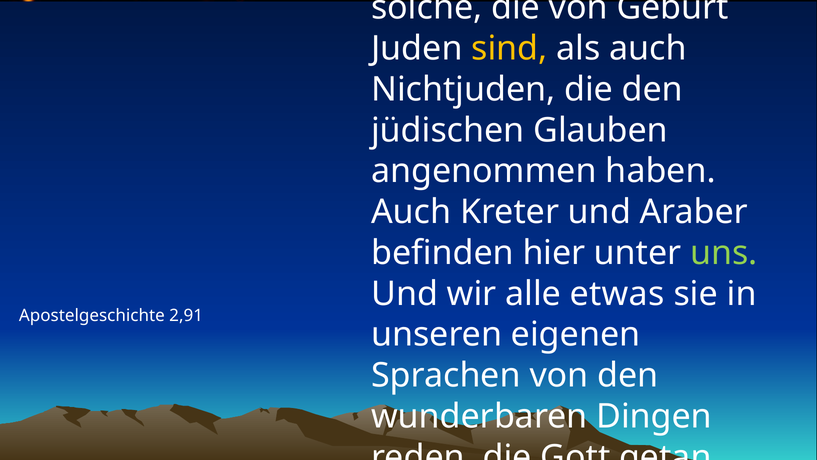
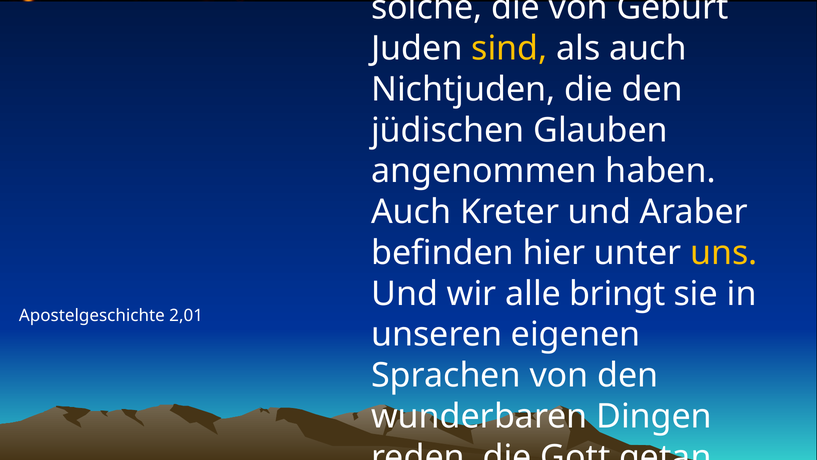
uns colour: light green -> yellow
etwas: etwas -> bringt
2,91: 2,91 -> 2,01
